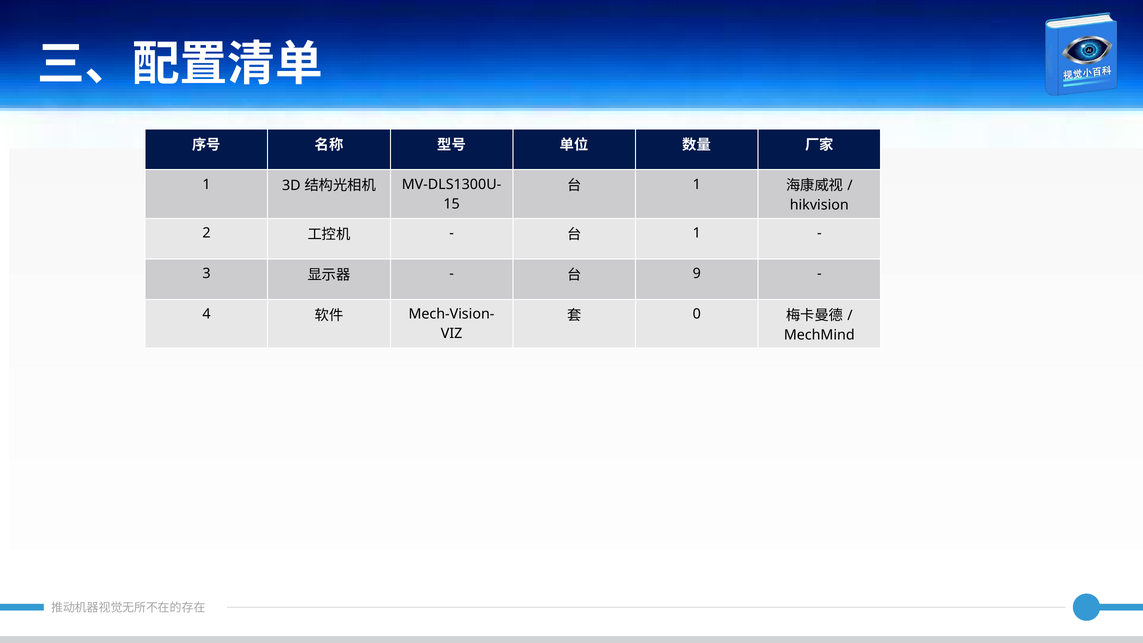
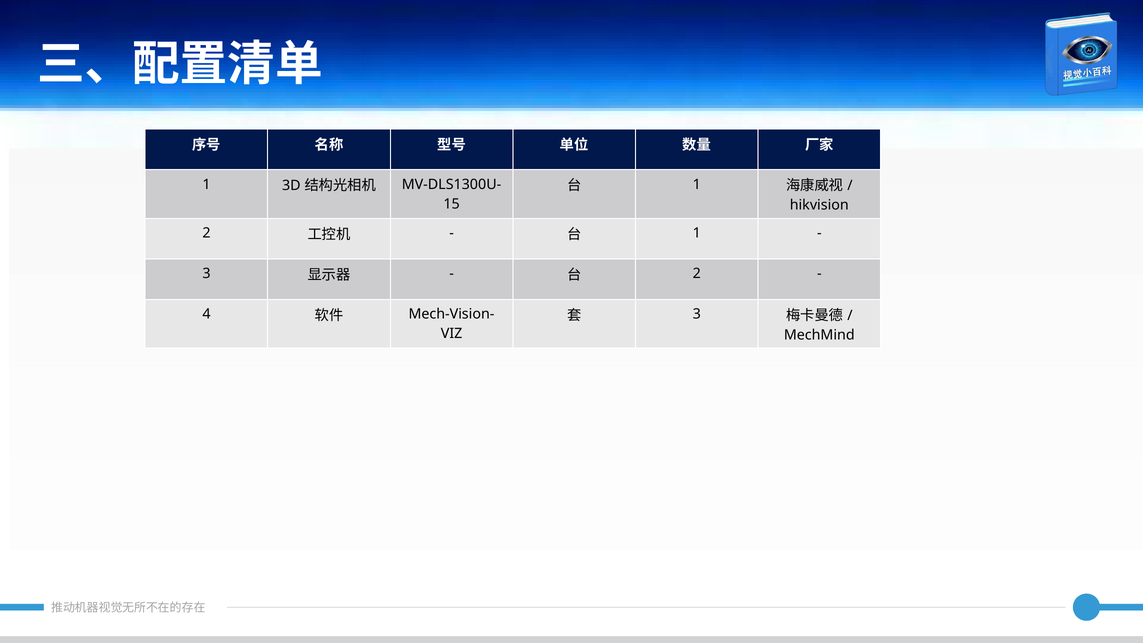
9 at (697, 274): 9 -> 2
0 at (697, 314): 0 -> 3
